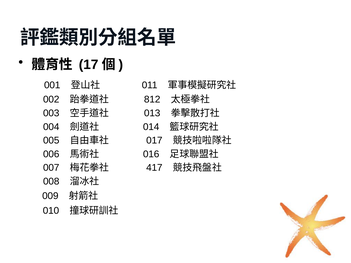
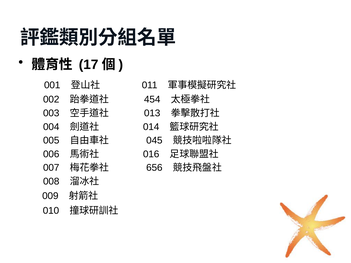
812: 812 -> 454
017: 017 -> 045
417: 417 -> 656
